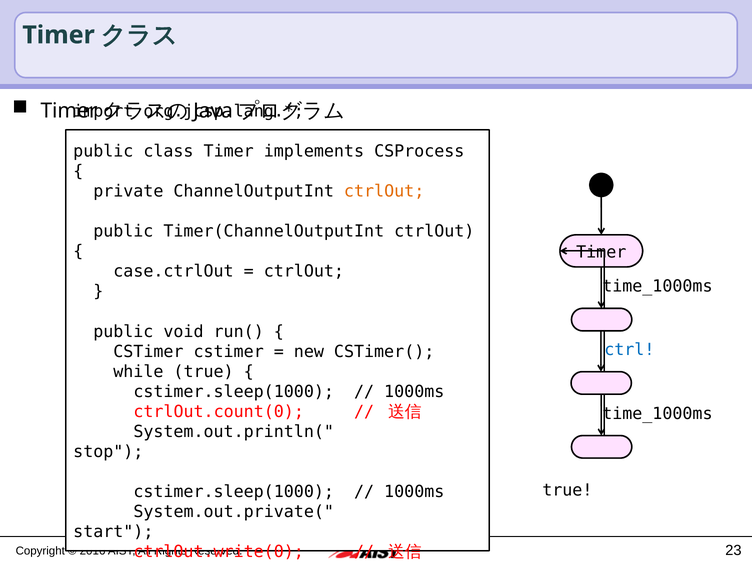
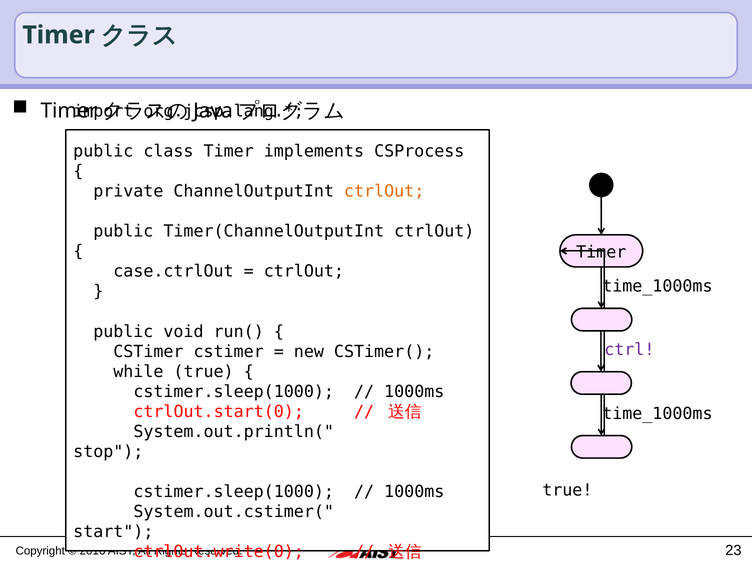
ctrl colour: blue -> purple
ctrlOut.count(0: ctrlOut.count(0 -> ctrlOut.start(0
System.out.private(: System.out.private( -> System.out.cstimer(
